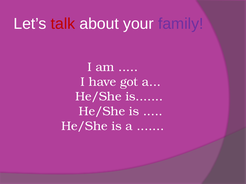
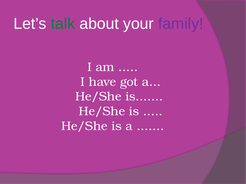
talk colour: red -> green
